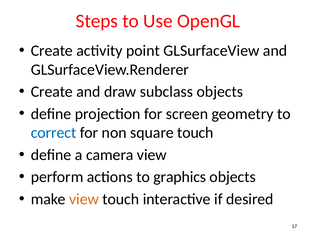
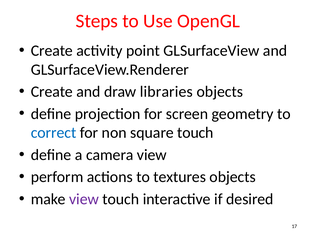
subclass: subclass -> libraries
graphics: graphics -> textures
view at (84, 199) colour: orange -> purple
